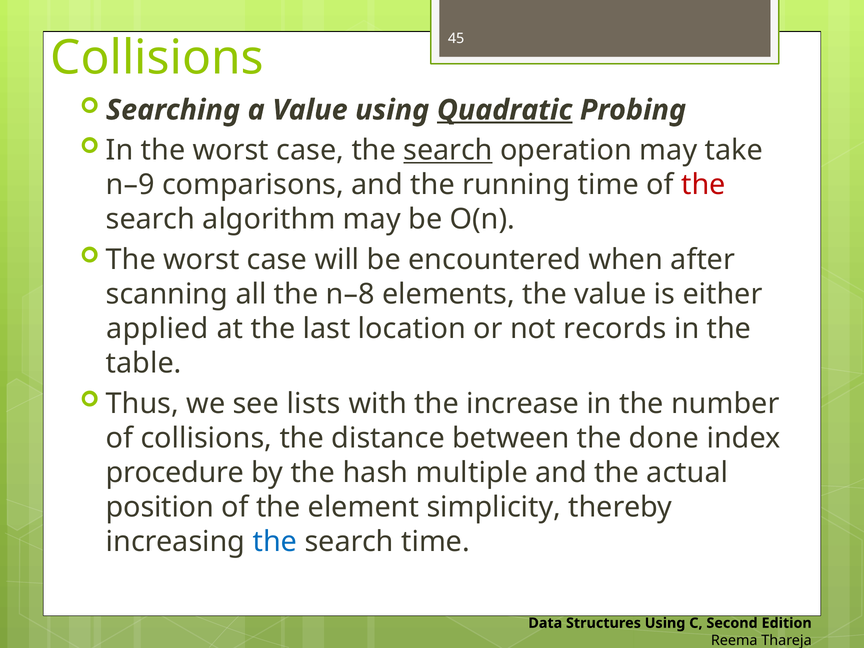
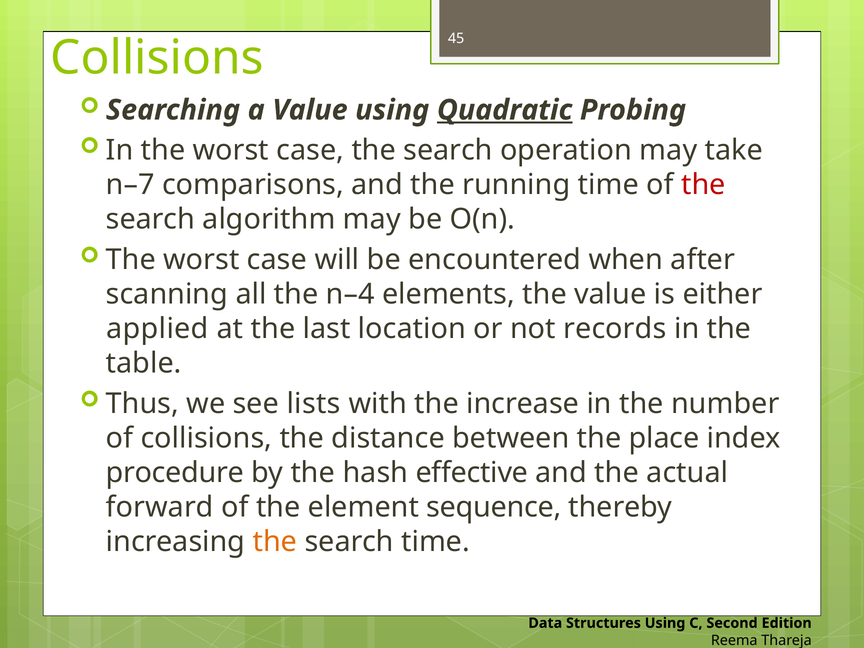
search at (448, 150) underline: present -> none
n–9: n–9 -> n–7
n–8: n–8 -> n–4
done: done -> place
multiple: multiple -> effective
position: position -> forward
simplicity: simplicity -> sequence
the at (275, 542) colour: blue -> orange
